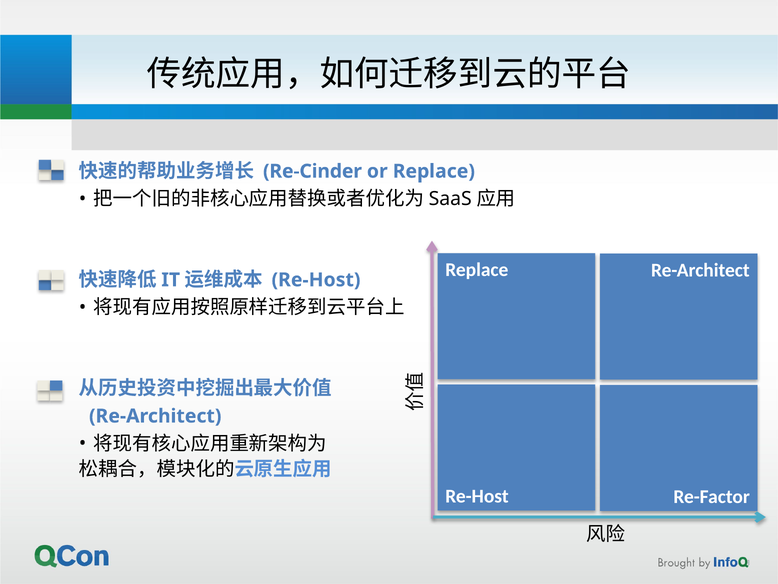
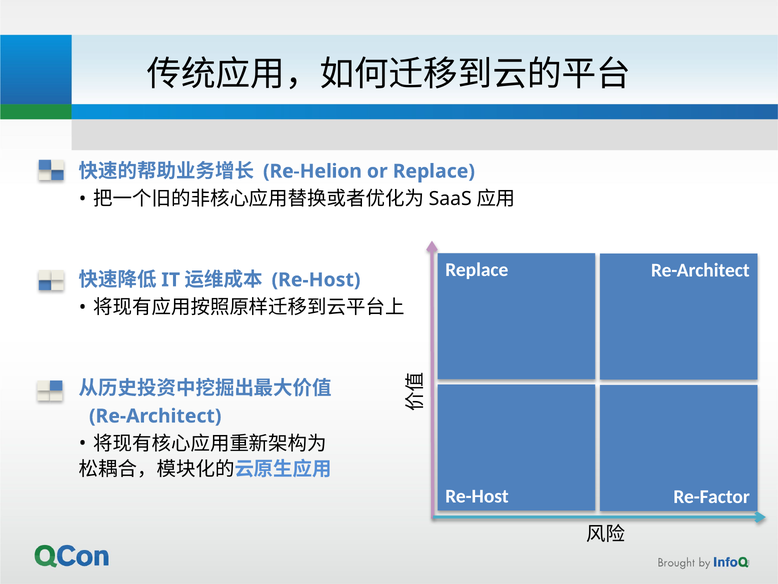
Re-Cinder: Re-Cinder -> Re-Helion
